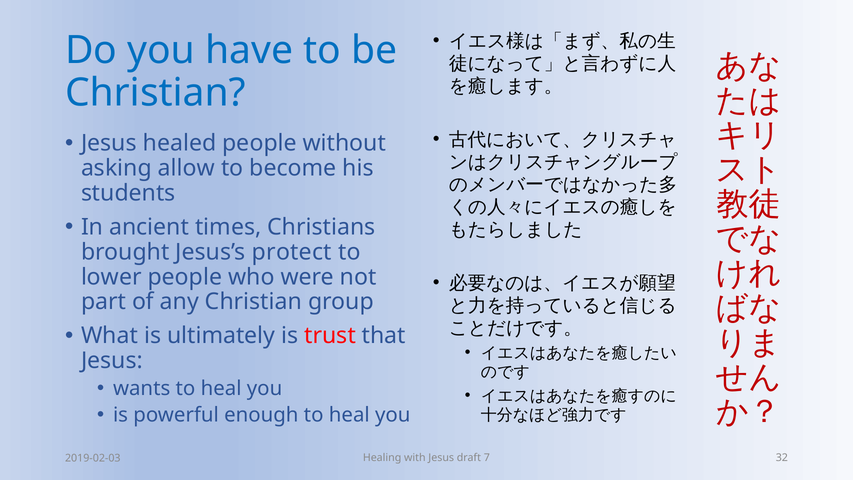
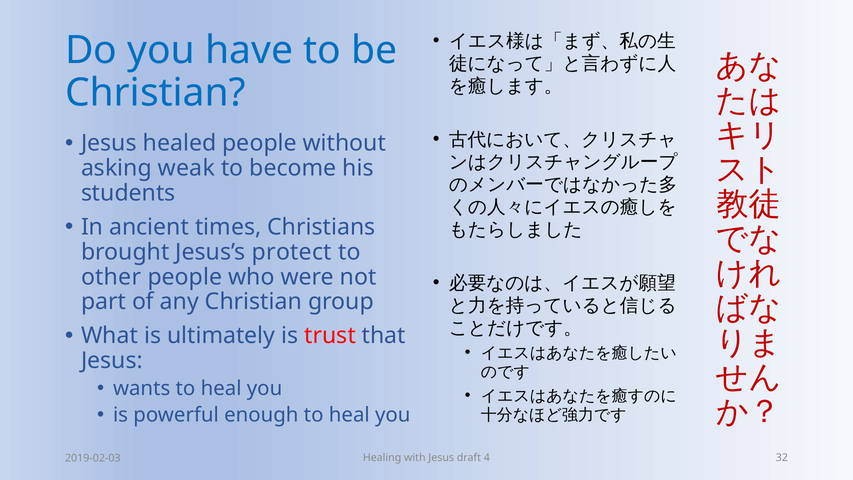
allow: allow -> weak
lower: lower -> other
7: 7 -> 4
